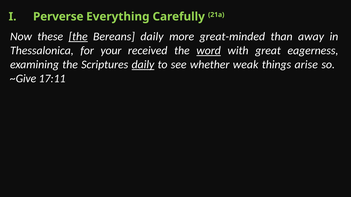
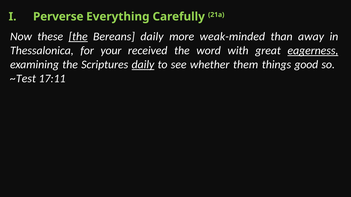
great-minded: great-minded -> weak-minded
word underline: present -> none
eagerness underline: none -> present
weak: weak -> them
arise: arise -> good
~Give: ~Give -> ~Test
